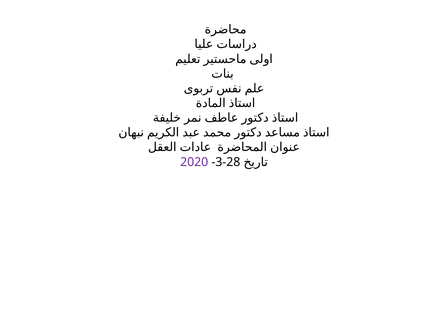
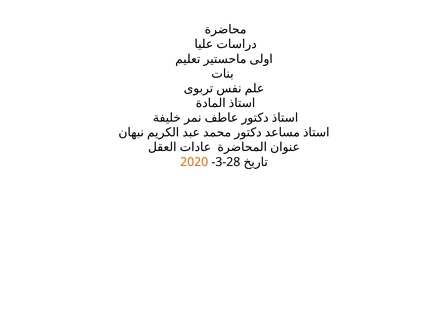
2020 colour: purple -> orange
